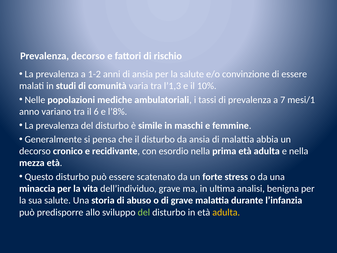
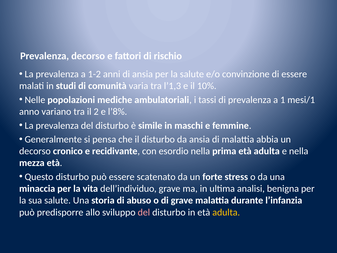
7: 7 -> 1
6: 6 -> 2
del at (144, 212) colour: light green -> pink
